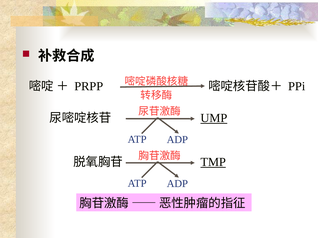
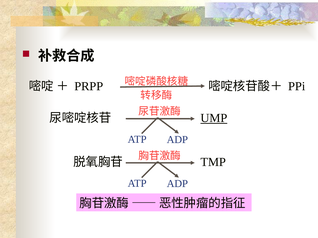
TMP underline: present -> none
